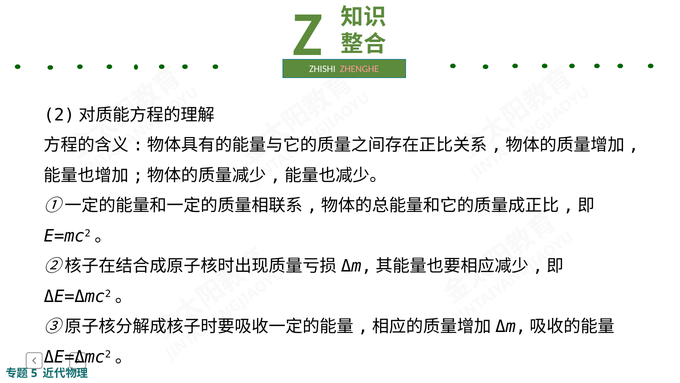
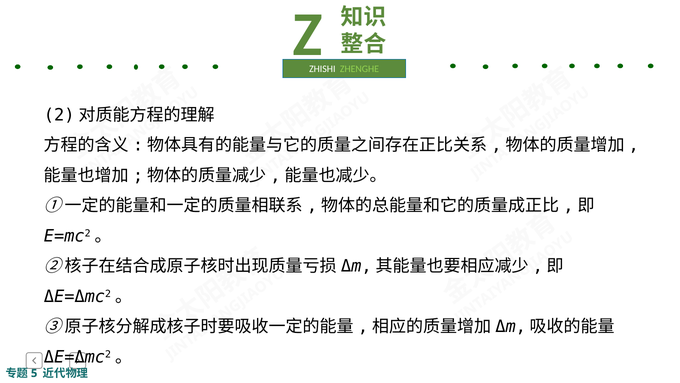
ZHENGHE colour: pink -> light green
